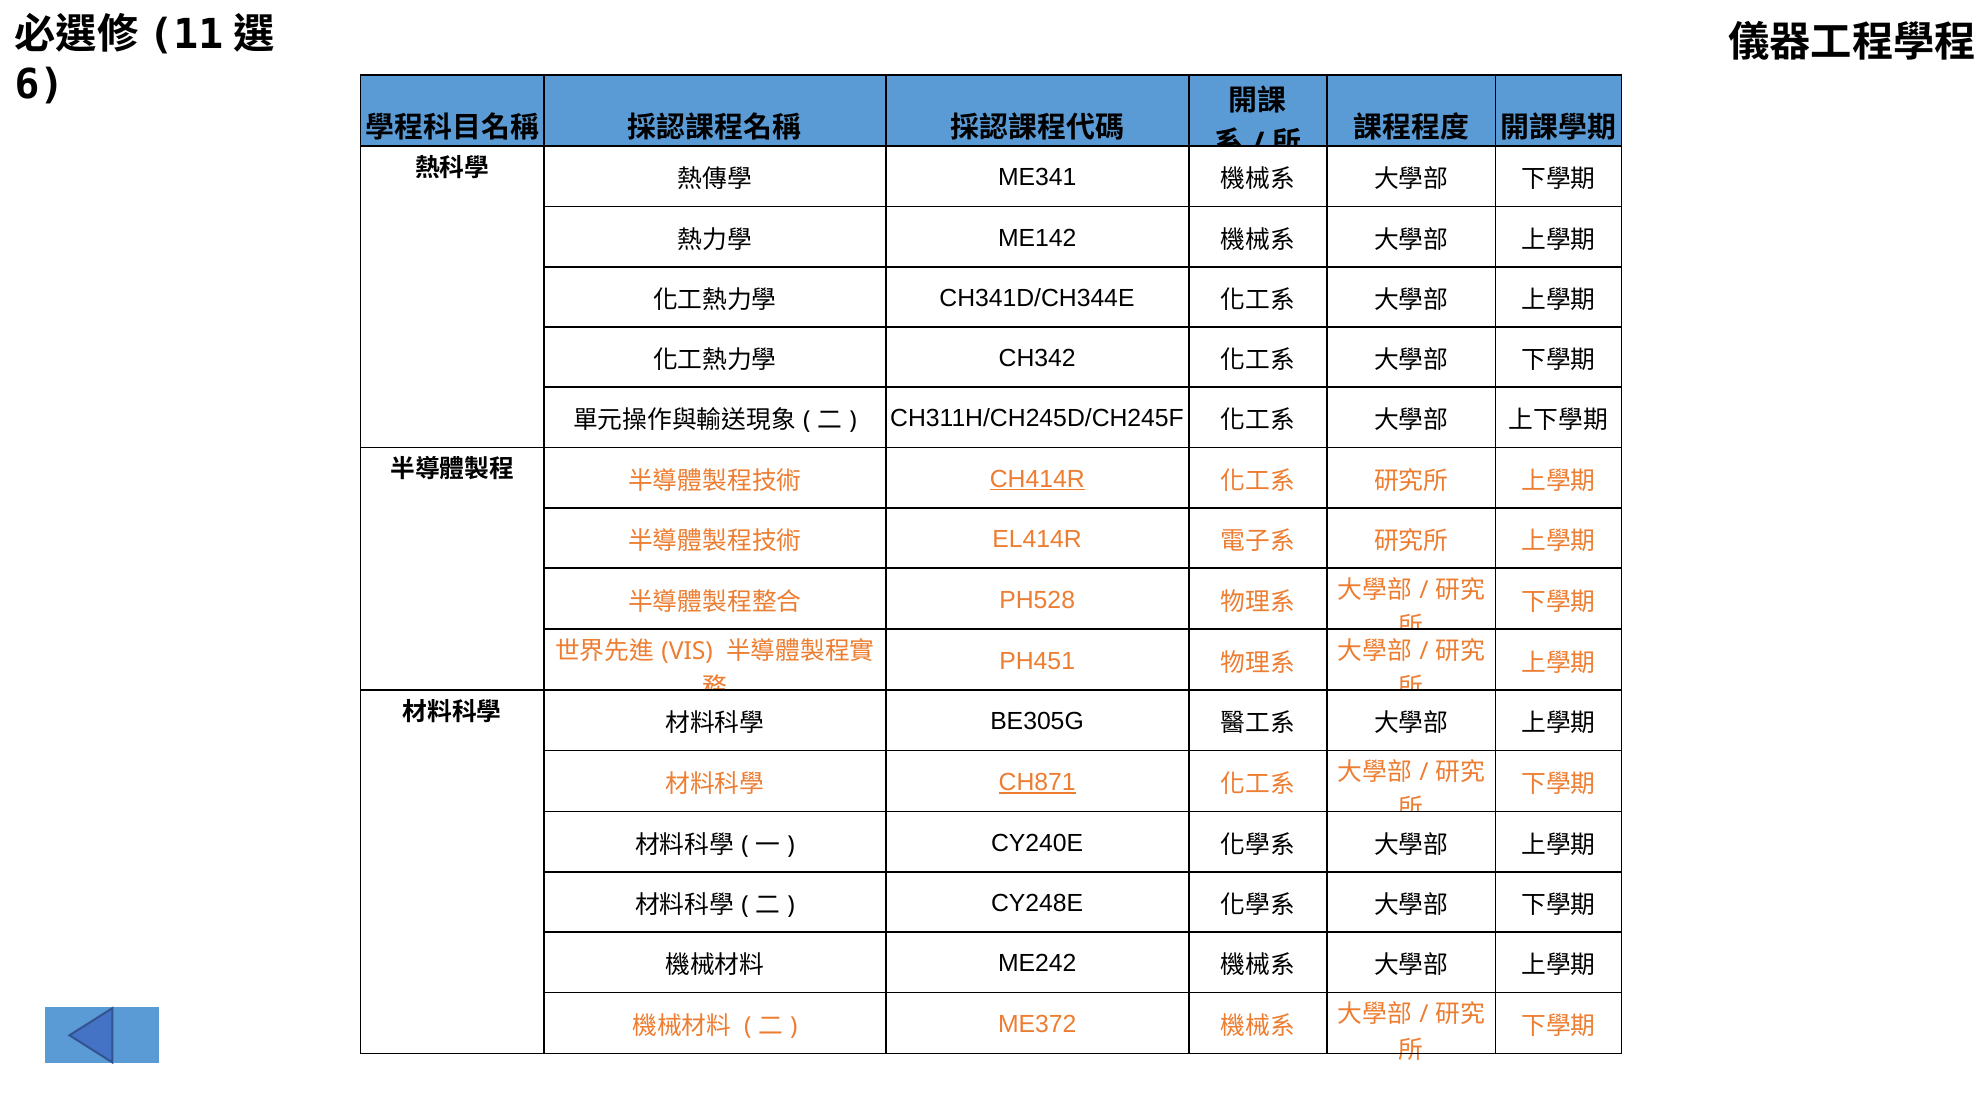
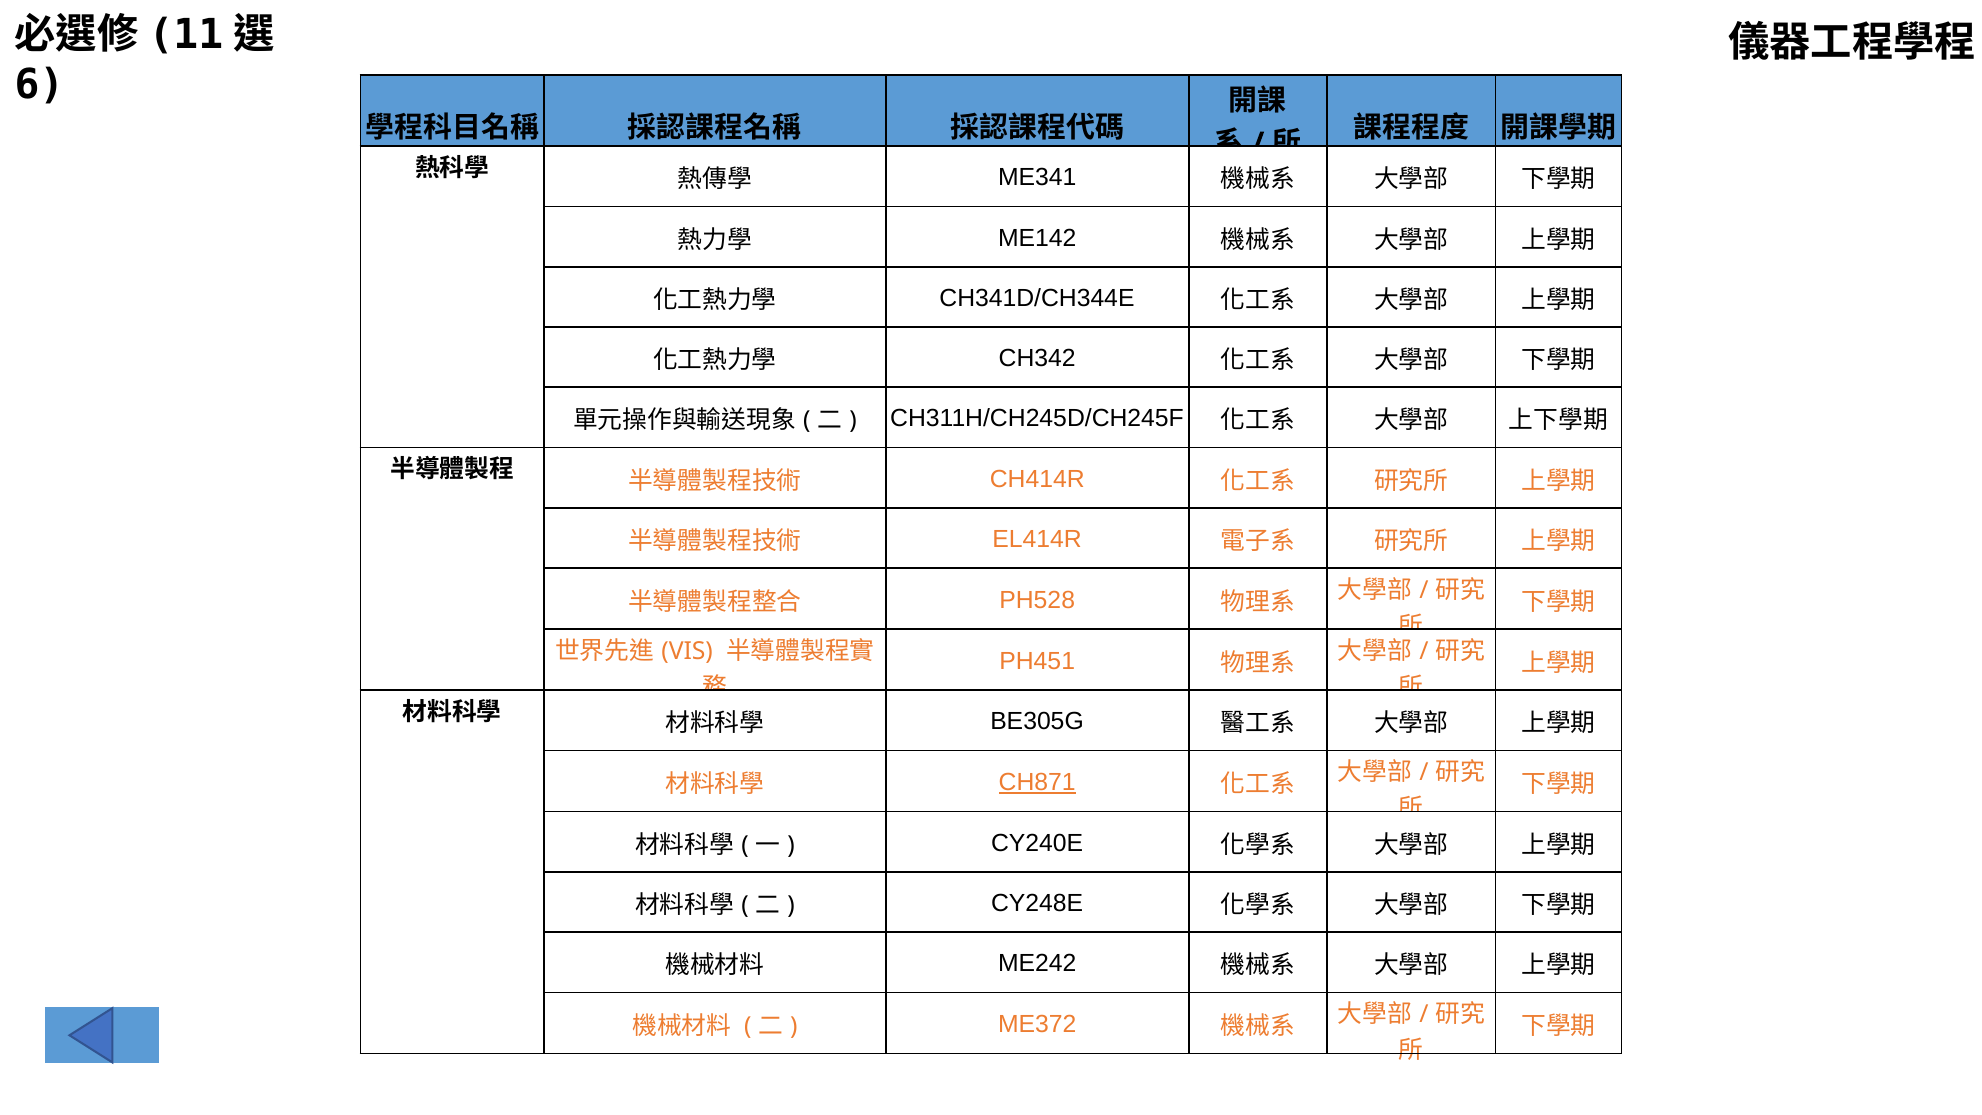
CH414R underline: present -> none
